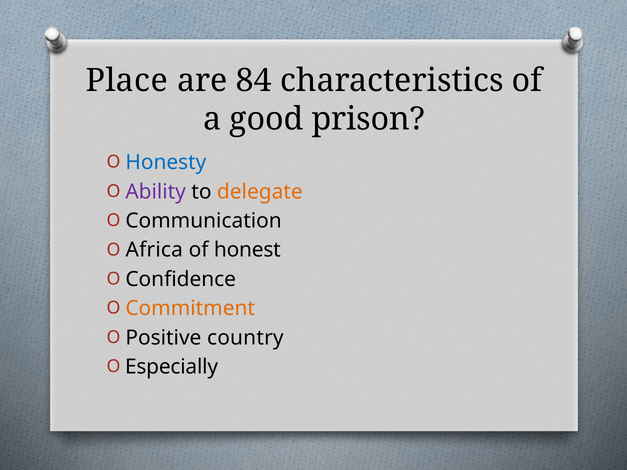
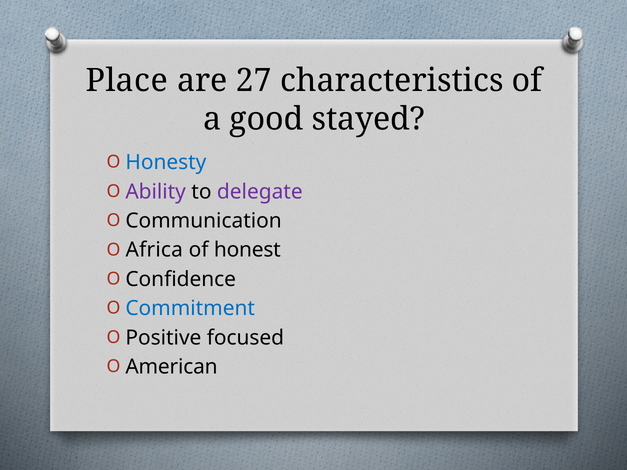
84: 84 -> 27
prison: prison -> stayed
delegate colour: orange -> purple
Commitment colour: orange -> blue
country: country -> focused
Especially: Especially -> American
